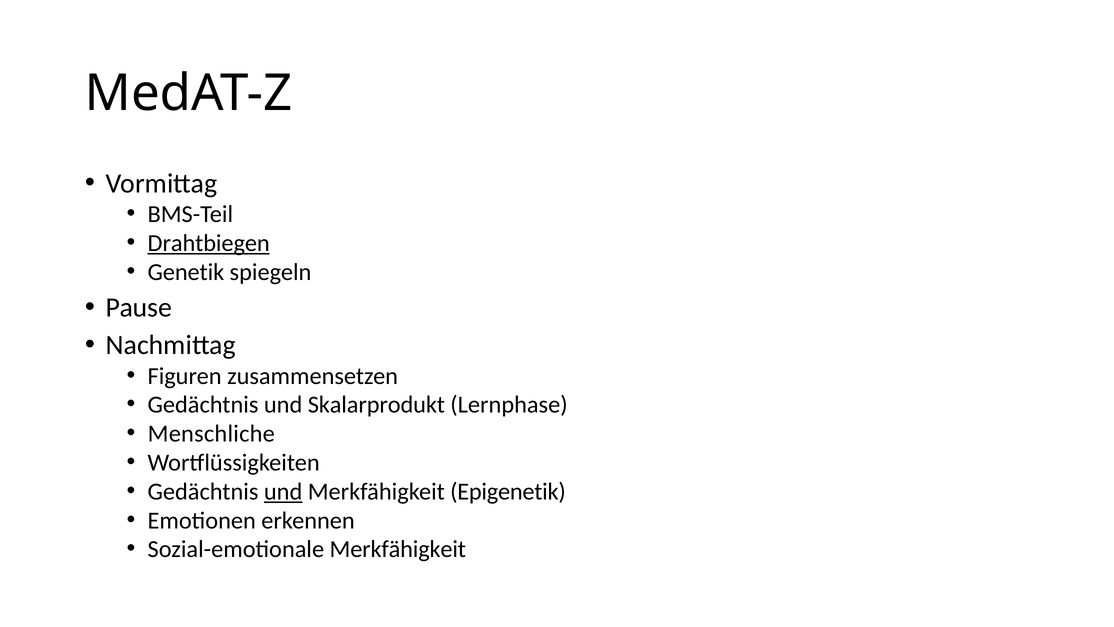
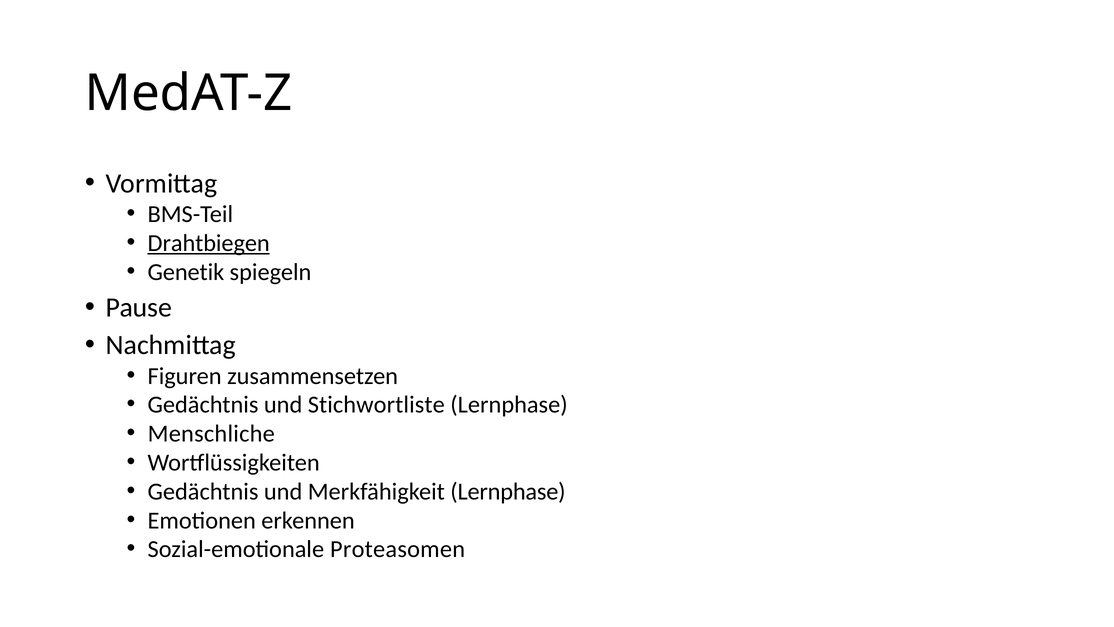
Skalarprodukt: Skalarprodukt -> Stichwortliste
und at (283, 491) underline: present -> none
Merkfähigkeit Epigenetik: Epigenetik -> Lernphase
Sozial-emotionale Merkfähigkeit: Merkfähigkeit -> Proteasomen
